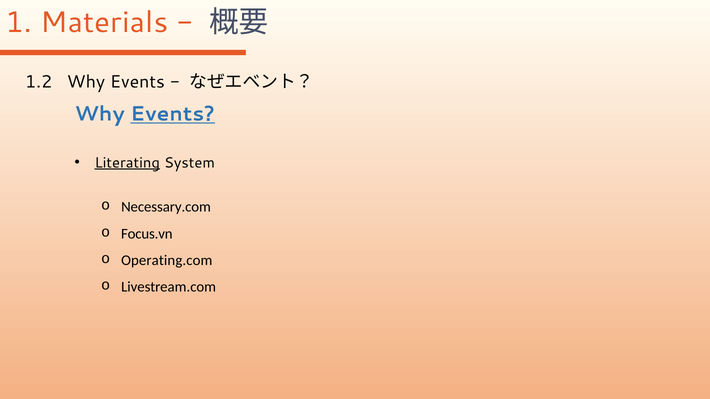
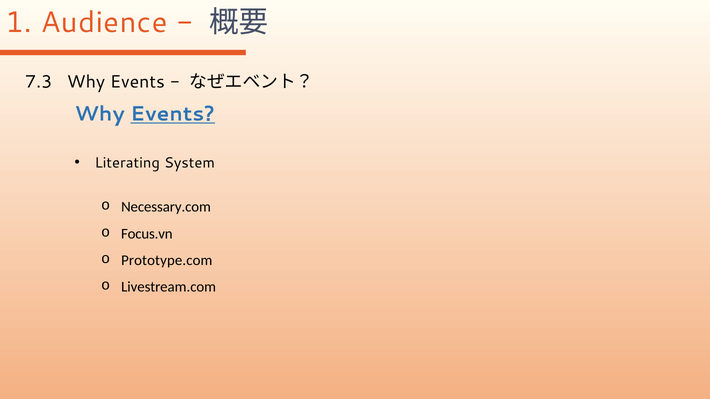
Materials: Materials -> Audience
1.2: 1.2 -> 7.3
Literating underline: present -> none
Operating.com: Operating.com -> Prototype.com
